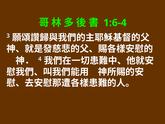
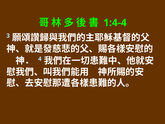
1:6-4: 1:6-4 -> 1:4-4
